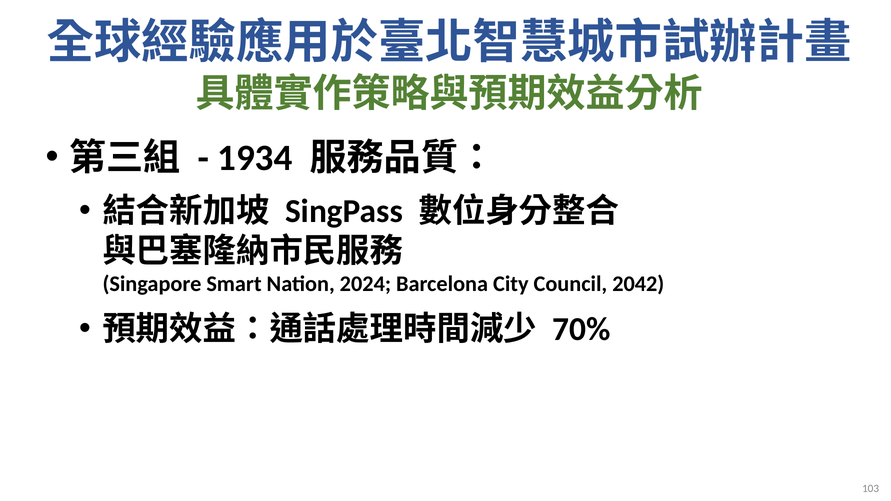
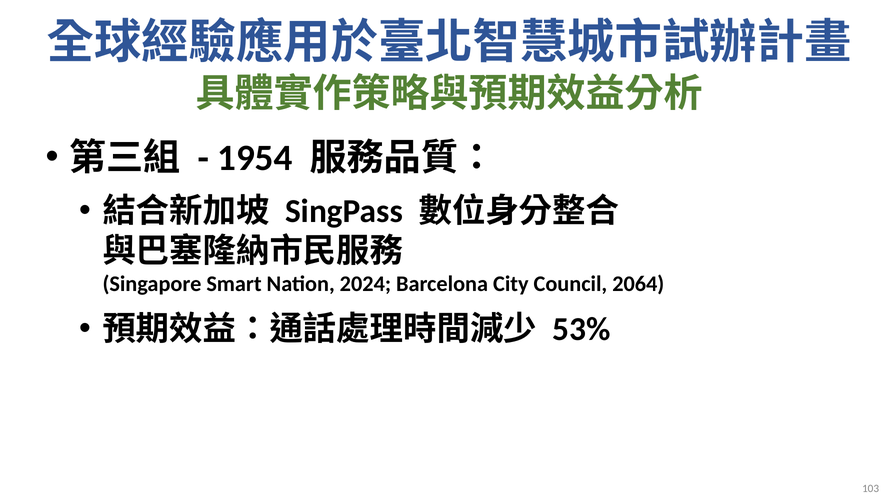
1934: 1934 -> 1954
2042: 2042 -> 2064
70%: 70% -> 53%
